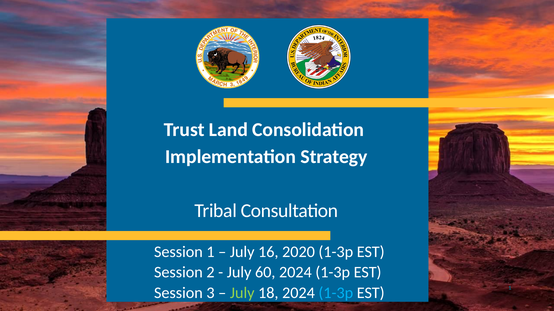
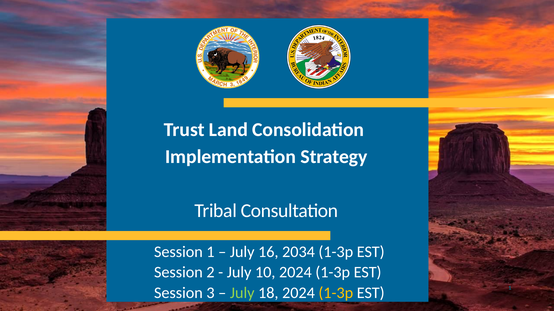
2020: 2020 -> 2034
60: 60 -> 10
1-3p at (336, 293) colour: light blue -> yellow
